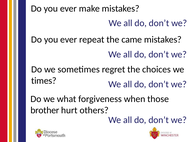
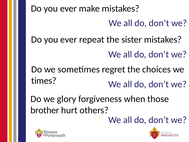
came: came -> sister
what: what -> glory
